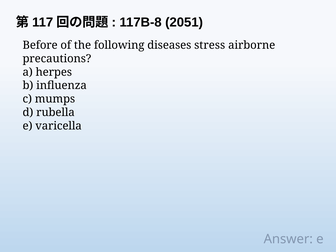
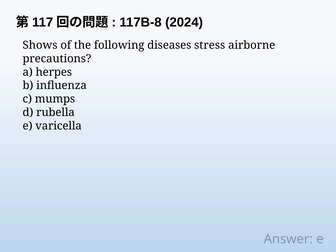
2051: 2051 -> 2024
Before: Before -> Shows
